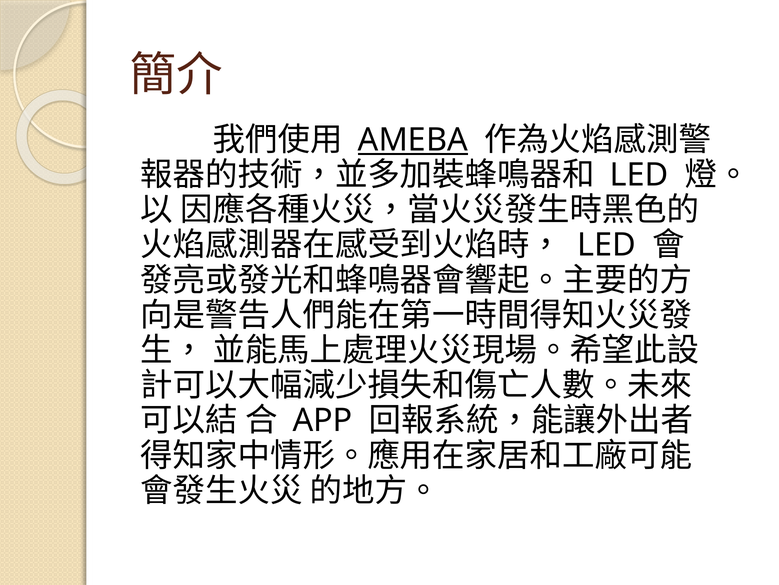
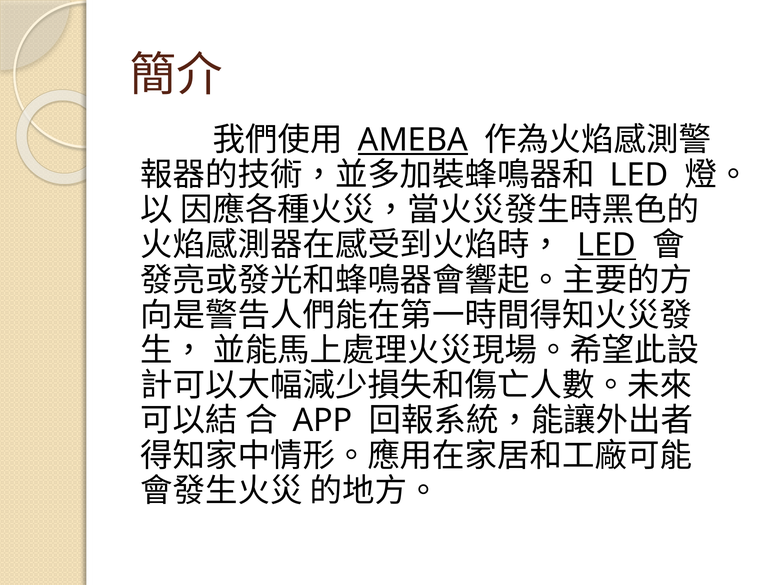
LED at (607, 245) underline: none -> present
